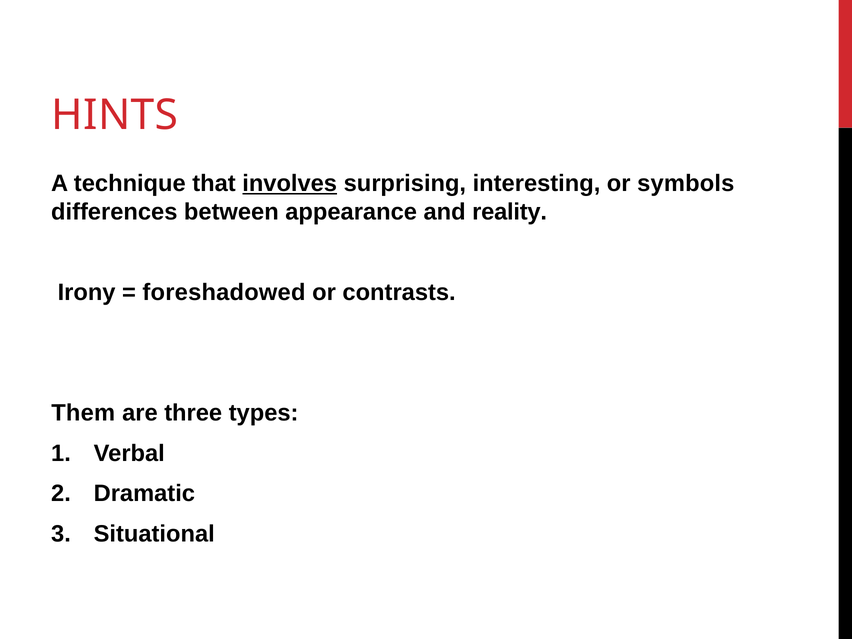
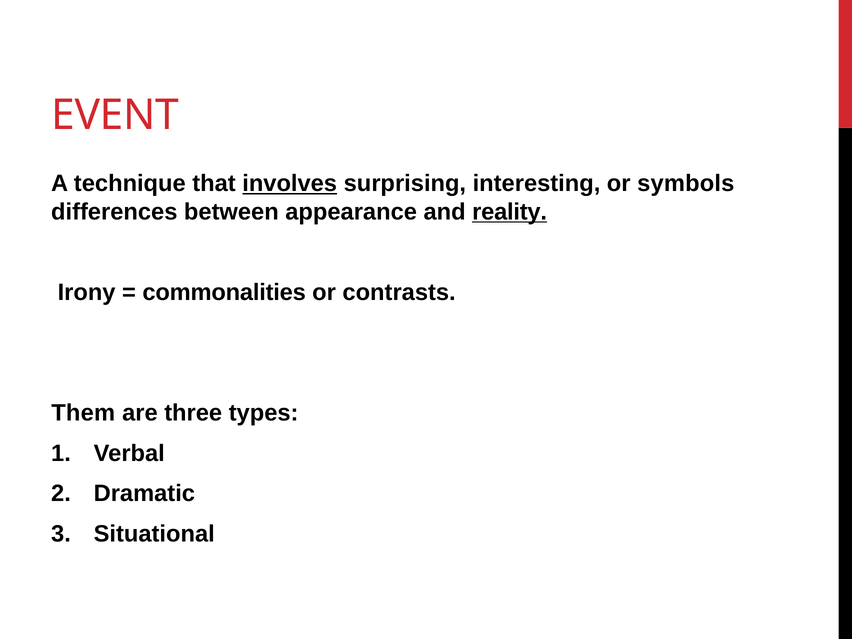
HINTS: HINTS -> EVENT
reality underline: none -> present
foreshadowed: foreshadowed -> commonalities
